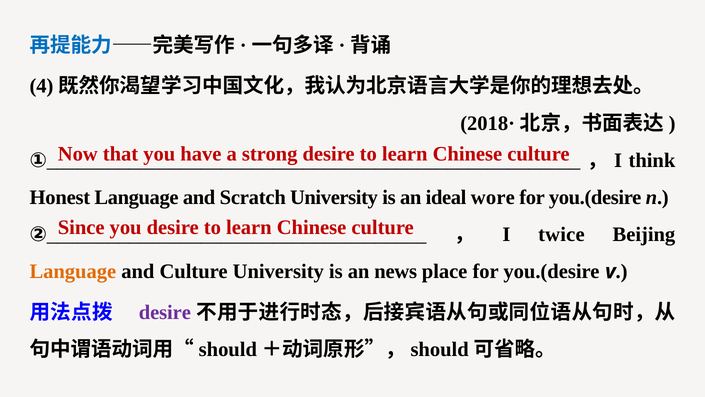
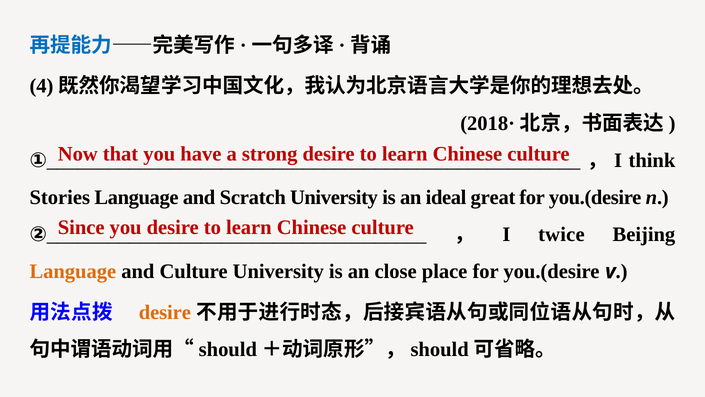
Honest: Honest -> Stories
wore: wore -> great
news: news -> close
desire at (165, 312) colour: purple -> orange
